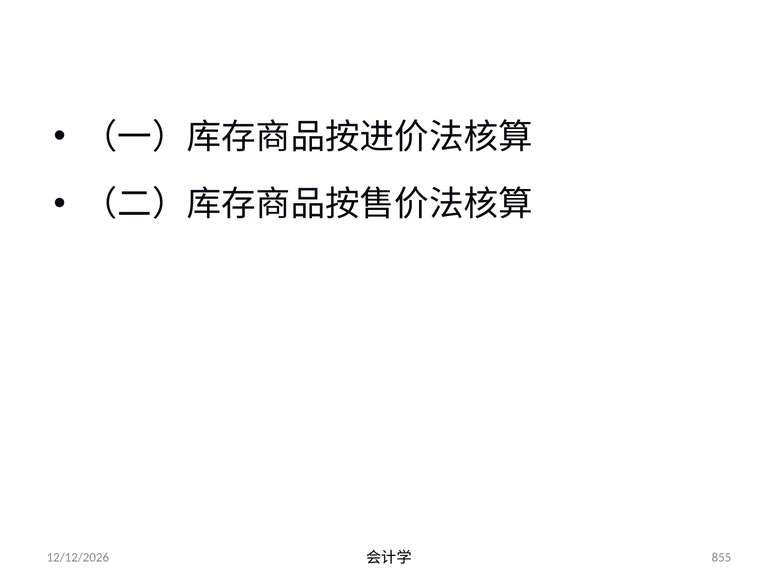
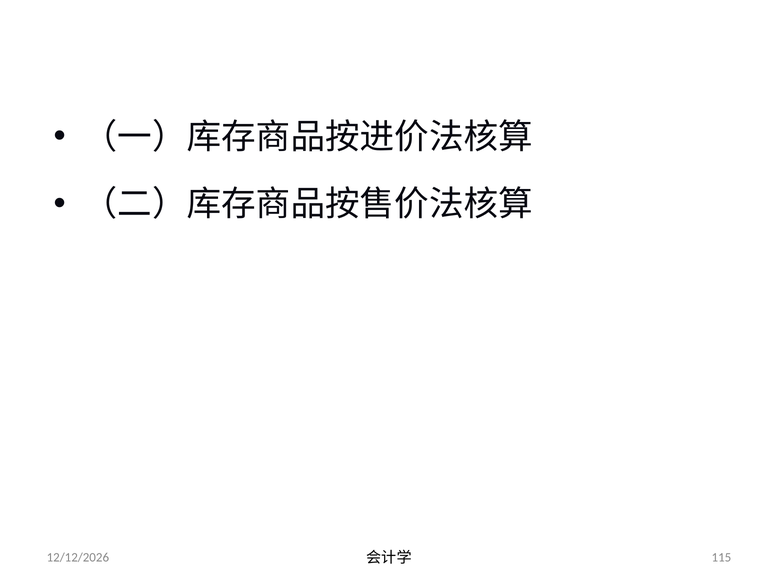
855: 855 -> 115
